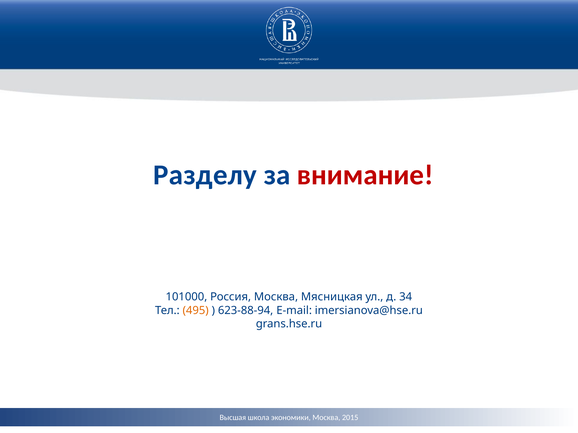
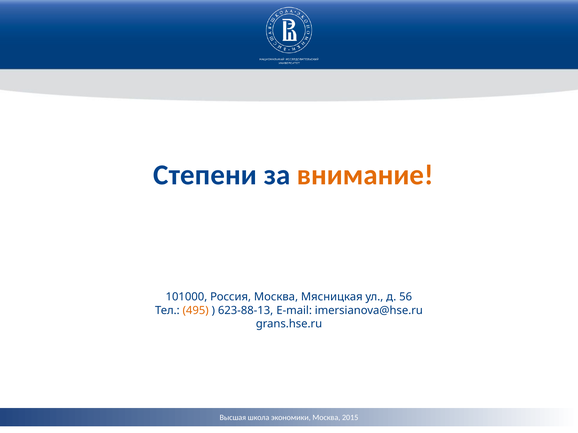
Разделу: Разделу -> Степени
внимание colour: red -> orange
34: 34 -> 56
623-88-94: 623-88-94 -> 623-88-13
